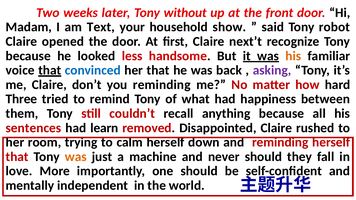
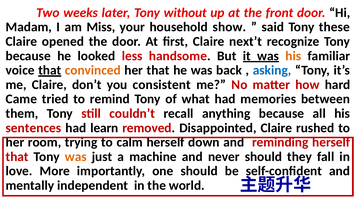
Text: Text -> Miss
robot: robot -> these
convinced colour: blue -> orange
asking colour: purple -> blue
you reminding: reminding -> consistent
Three: Three -> Came
happiness: happiness -> memories
